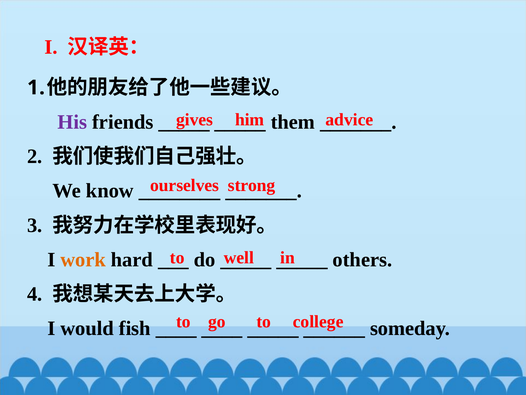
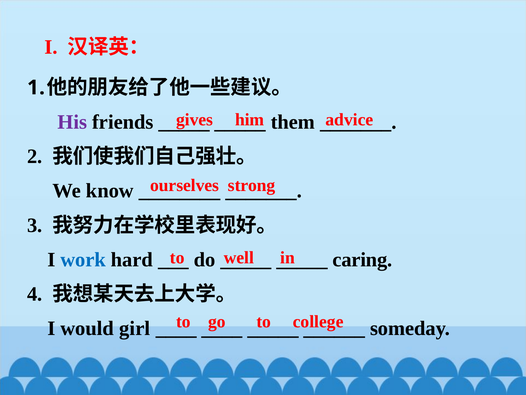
work colour: orange -> blue
others: others -> caring
fish: fish -> girl
